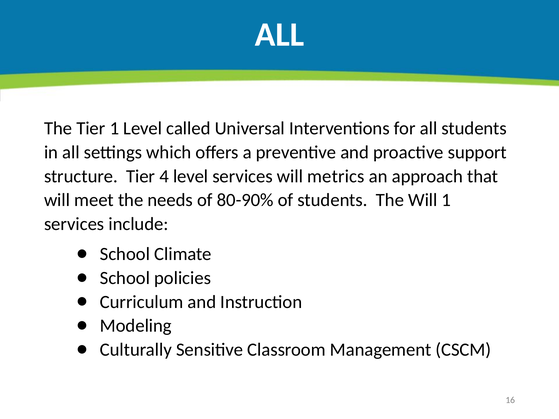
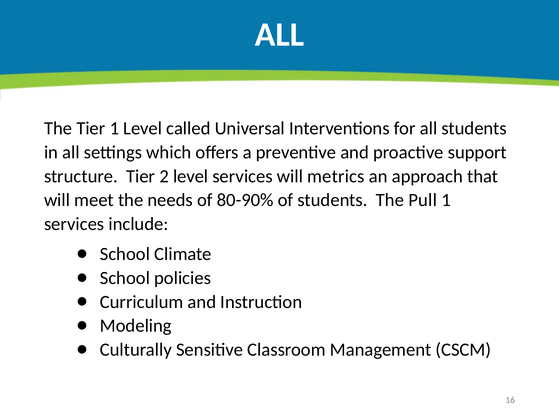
4: 4 -> 2
The Will: Will -> Pull
